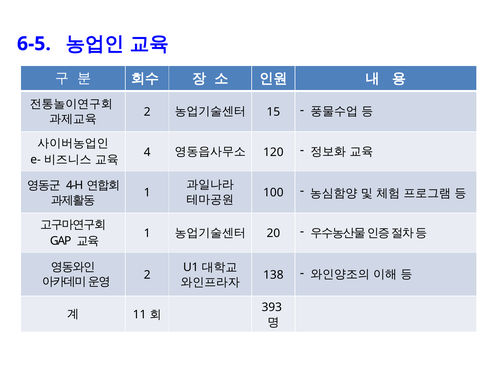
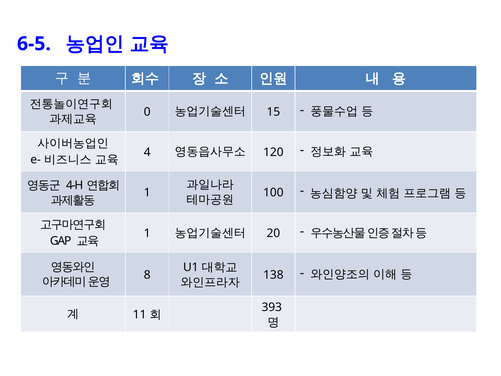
2 at (147, 112): 2 -> 0
2 at (147, 275): 2 -> 8
